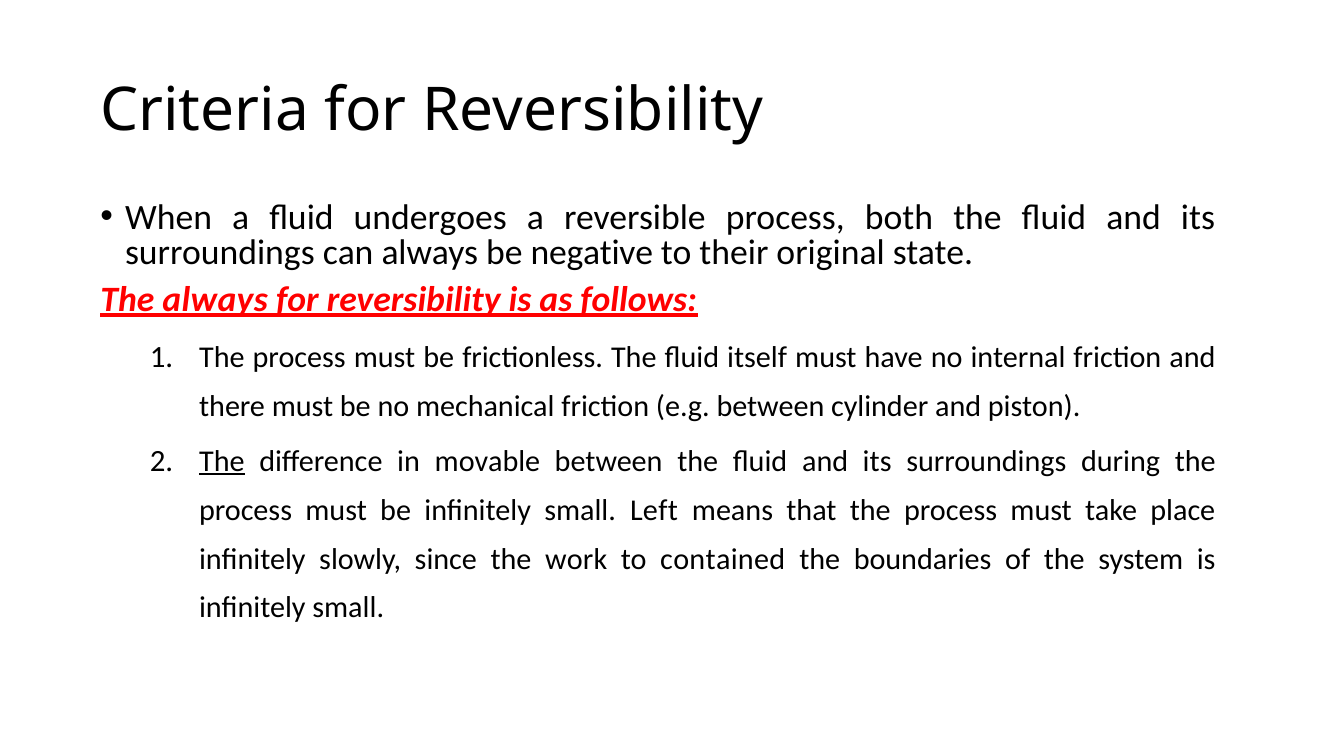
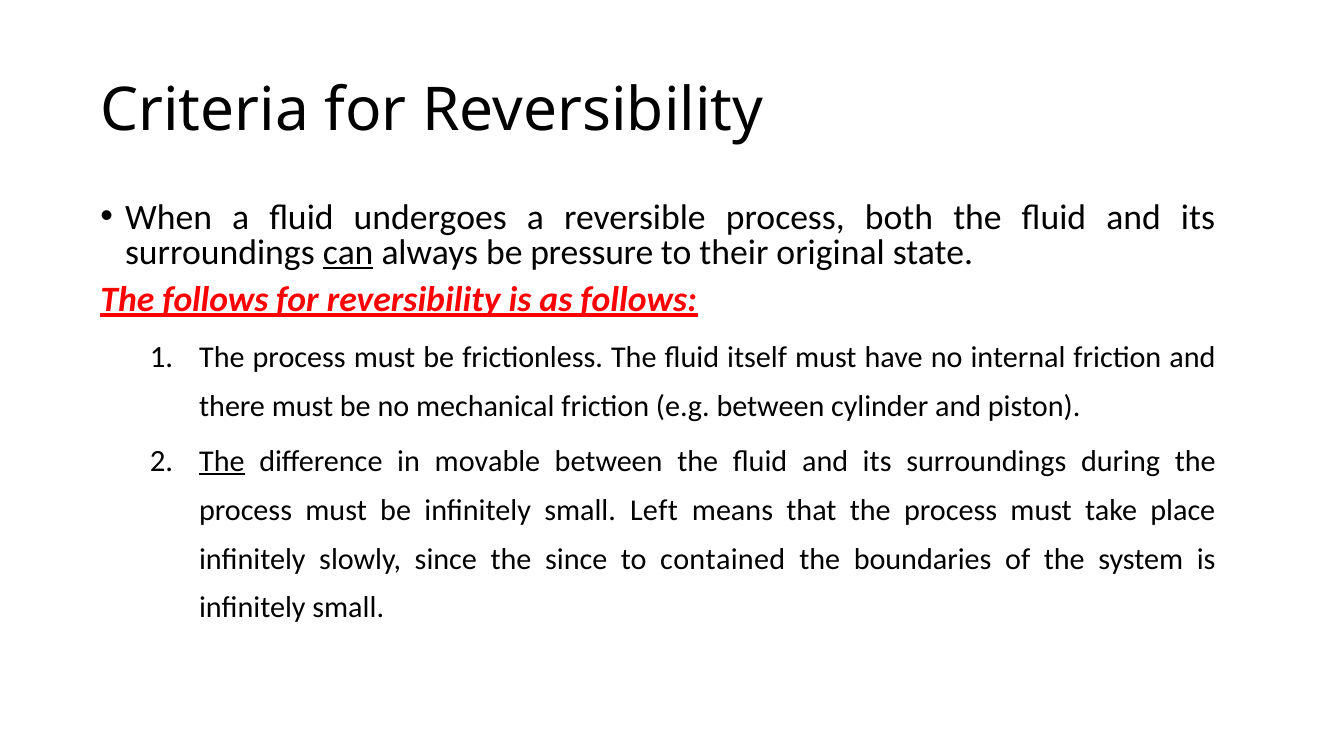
can underline: none -> present
negative: negative -> pressure
The always: always -> follows
the work: work -> since
